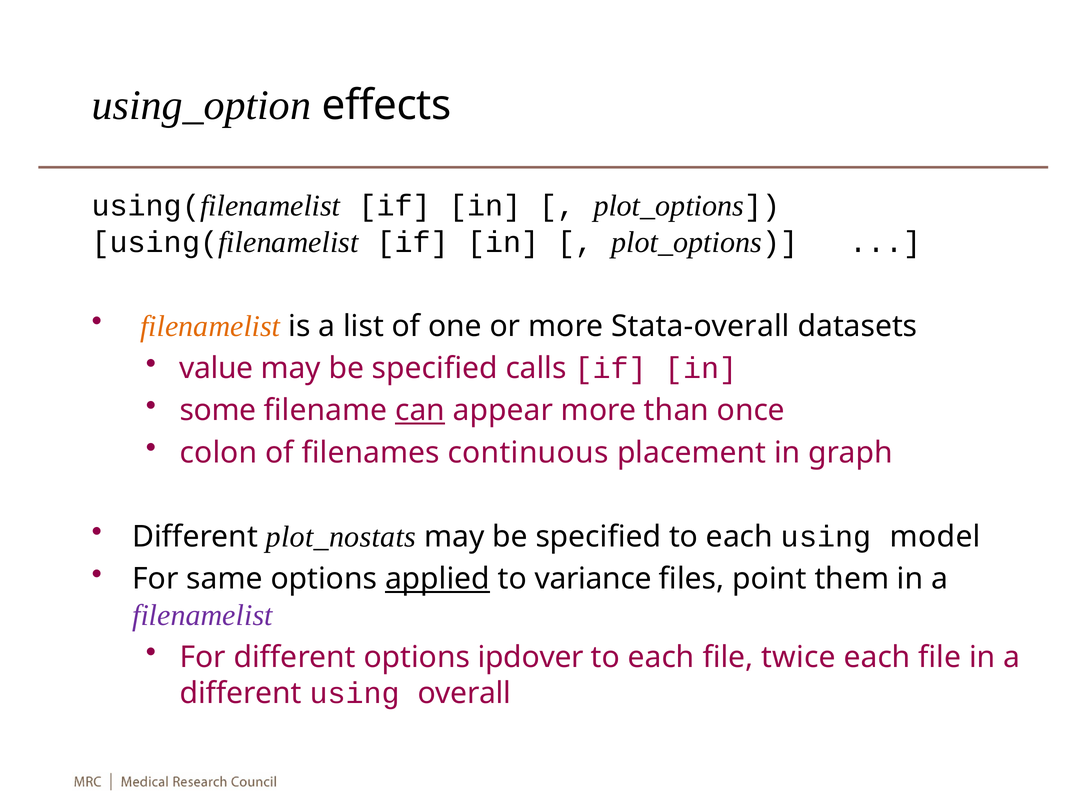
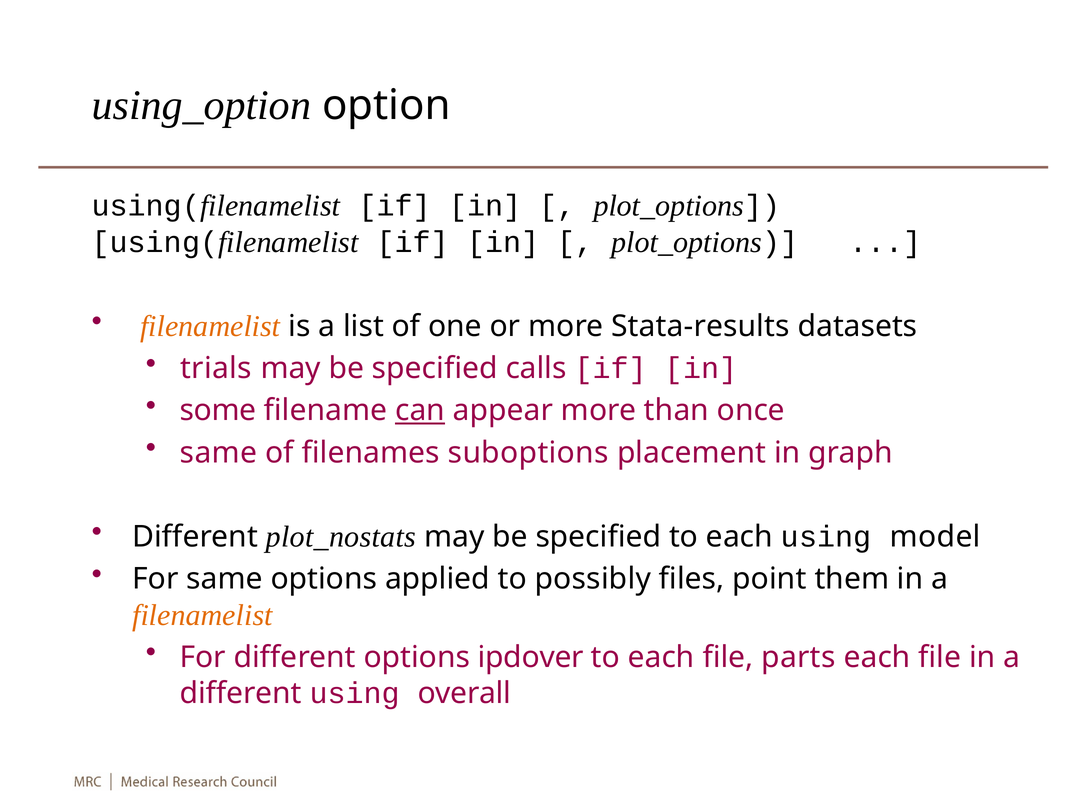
effects: effects -> option
Stata-overall: Stata-overall -> Stata-results
value: value -> trials
colon at (219, 452): colon -> same
continuous: continuous -> suboptions
applied underline: present -> none
variance: variance -> possibly
filenamelist at (202, 615) colour: purple -> orange
twice: twice -> parts
